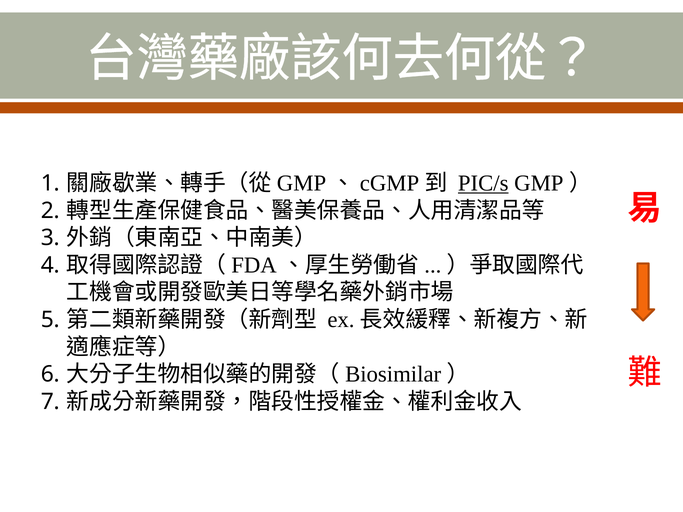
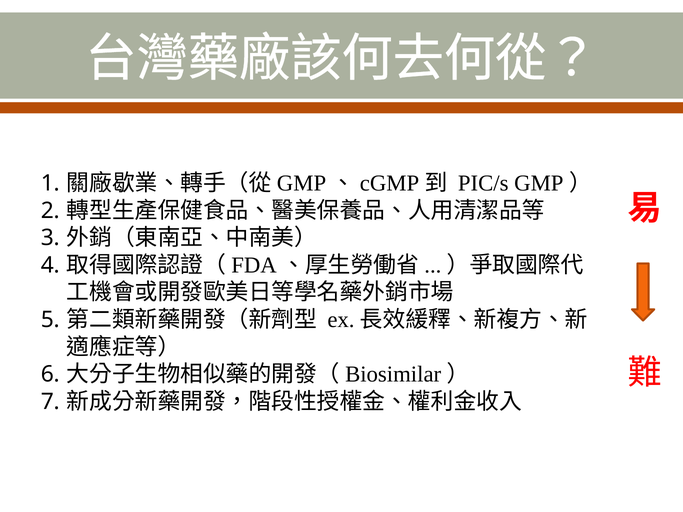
PIC/s underline: present -> none
